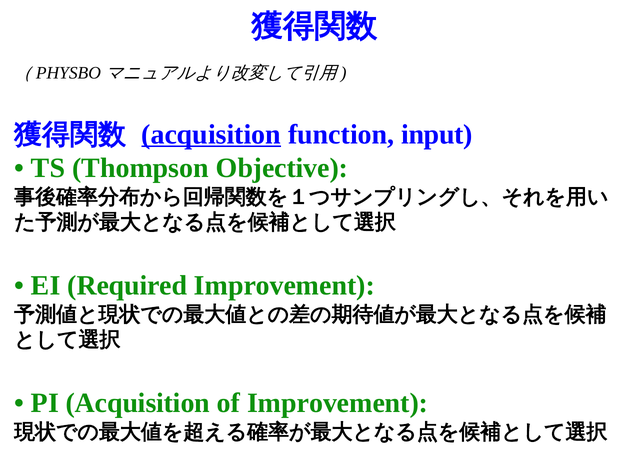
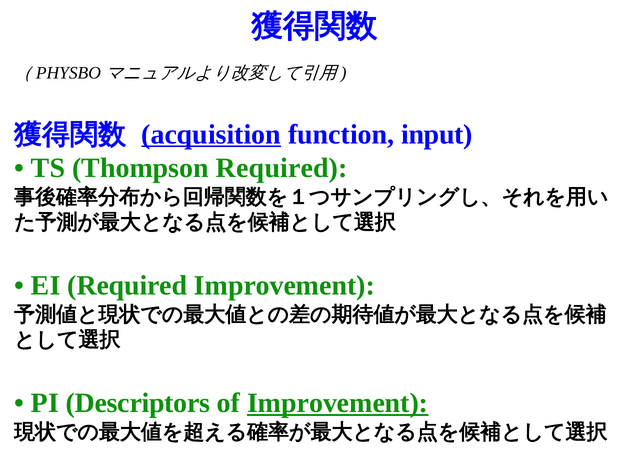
Thompson Objective: Objective -> Required
PI Acquisition: Acquisition -> Descriptors
Improvement at (338, 403) underline: none -> present
